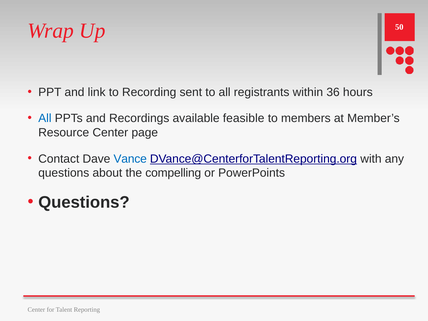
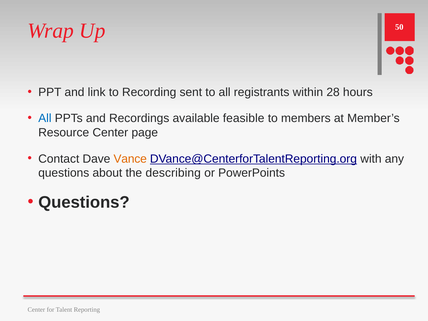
36: 36 -> 28
Vance colour: blue -> orange
compelling: compelling -> describing
